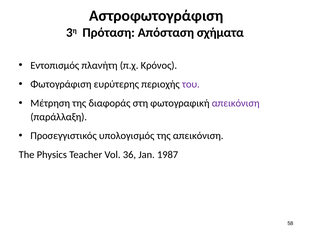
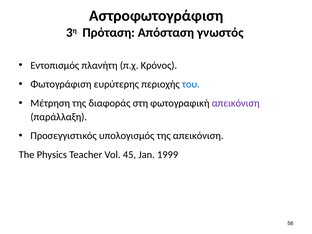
σχήματα: σχήματα -> γνωστός
του colour: purple -> blue
36: 36 -> 45
1987: 1987 -> 1999
